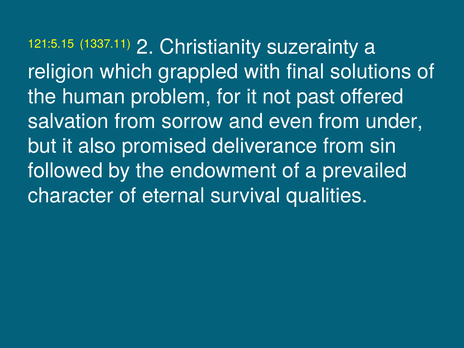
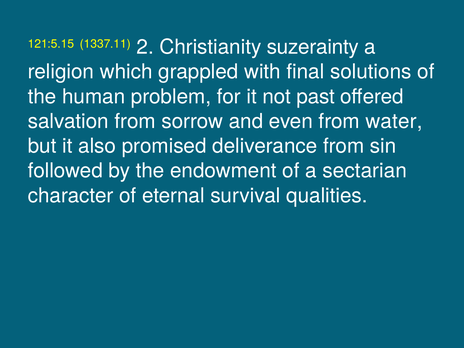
under: under -> water
prevailed: prevailed -> sectarian
